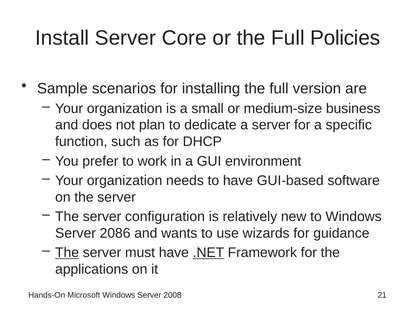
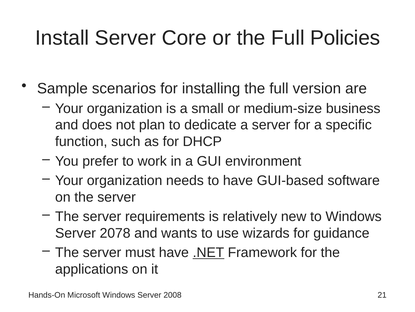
configuration: configuration -> requirements
2086: 2086 -> 2078
The at (67, 252) underline: present -> none
